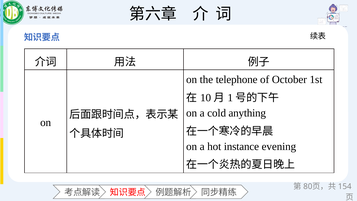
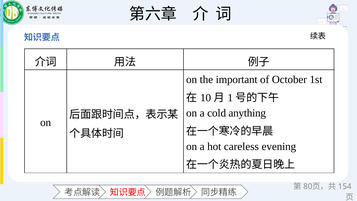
telephone: telephone -> important
instance: instance -> careless
